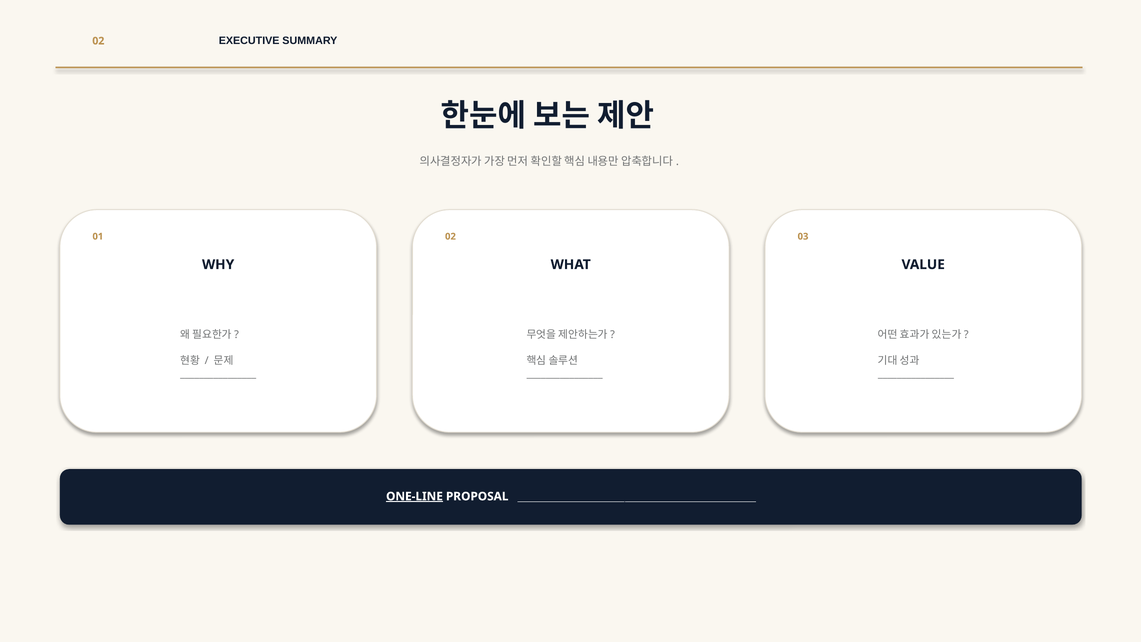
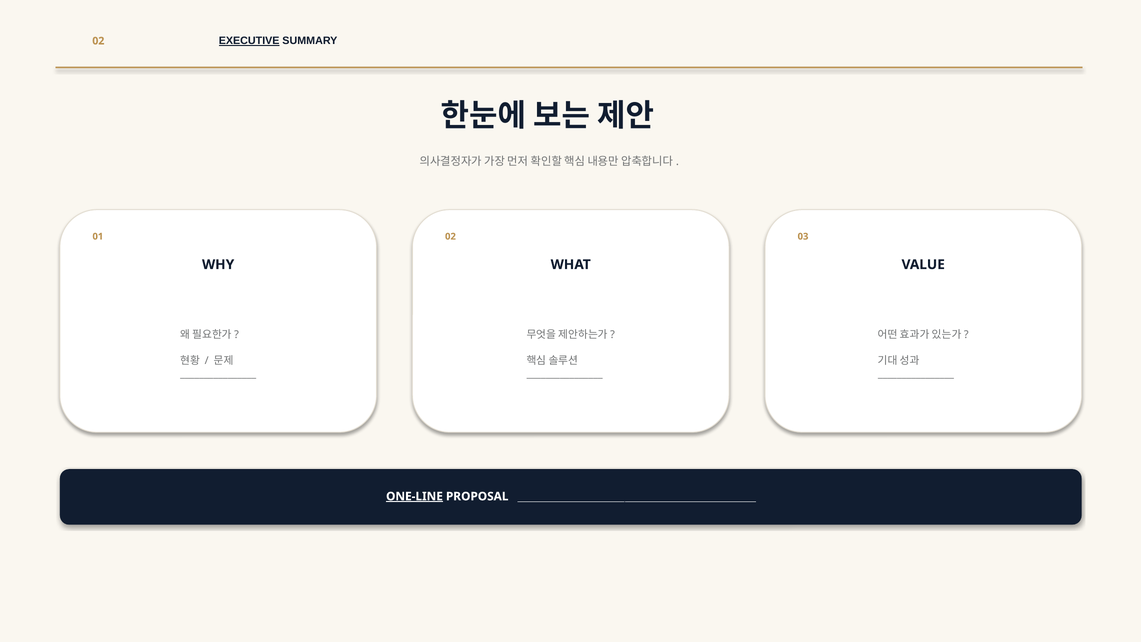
EXECUTIVE underline: none -> present
